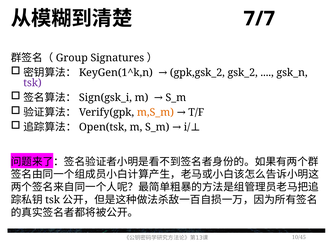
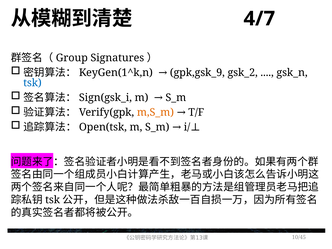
7/7: 7/7 -> 4/7
gpk,gsk_2: gpk,gsk_2 -> gpk,gsk_9
tsk at (32, 83) colour: purple -> blue
